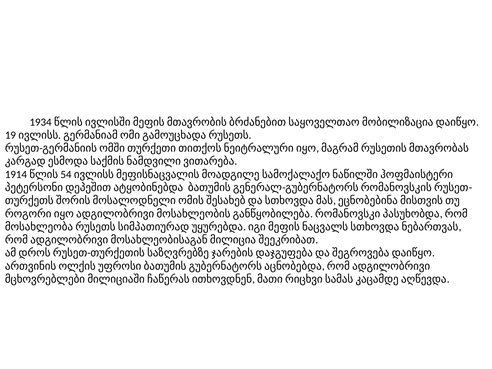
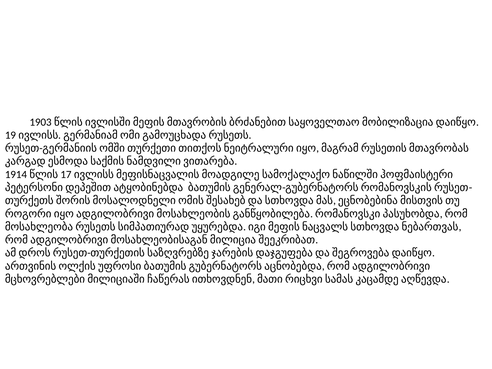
1934: 1934 -> 1903
54: 54 -> 17
